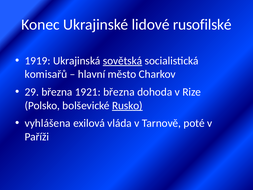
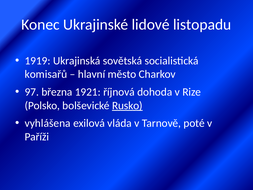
rusofilské: rusofilské -> listopadu
sovětská underline: present -> none
29: 29 -> 97
1921 března: března -> říjnová
